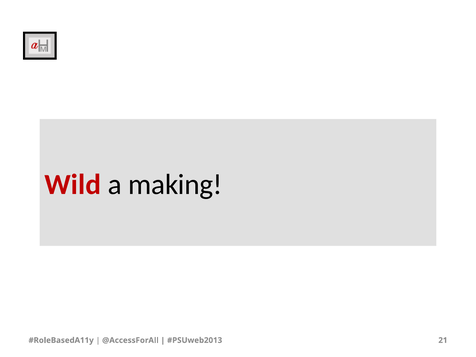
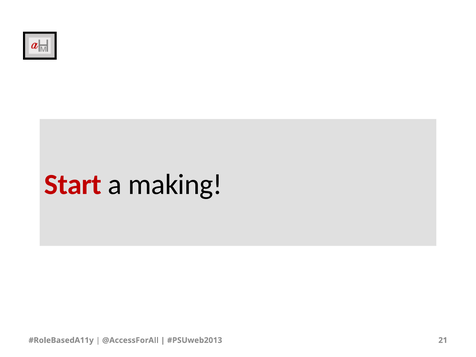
Wild: Wild -> Start
